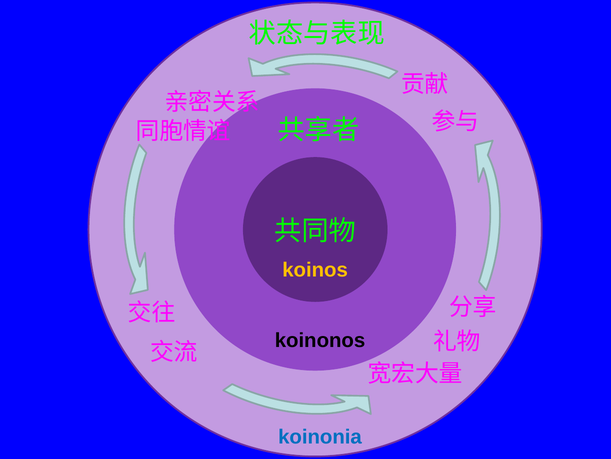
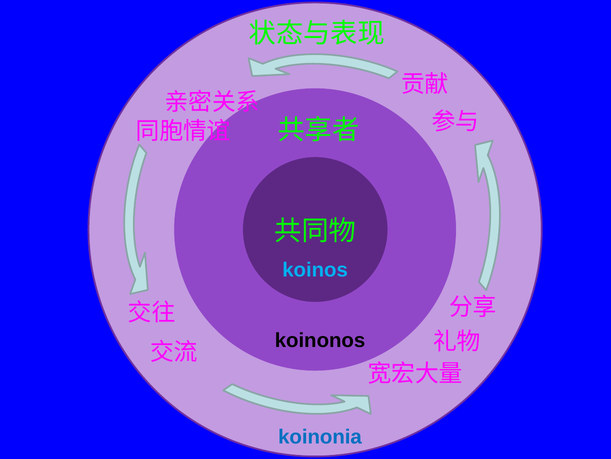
koinos colour: yellow -> light blue
